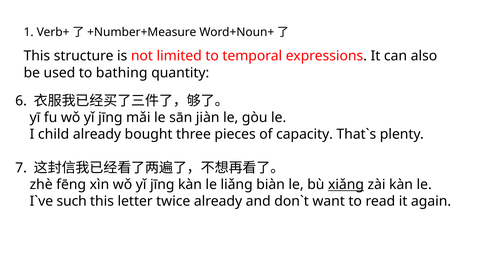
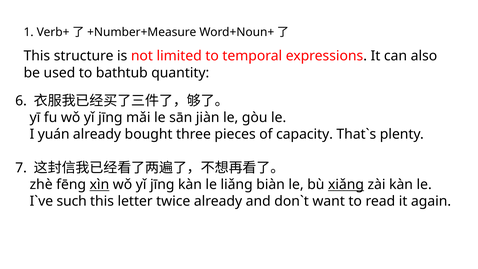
bathing: bathing -> bathtub
child: child -> yuán
xìn underline: none -> present
